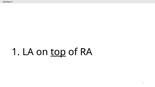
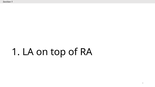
top underline: present -> none
